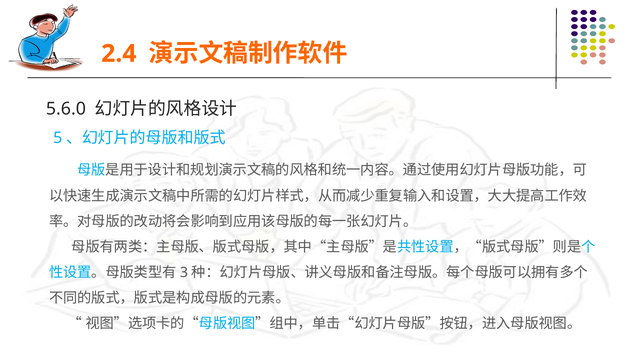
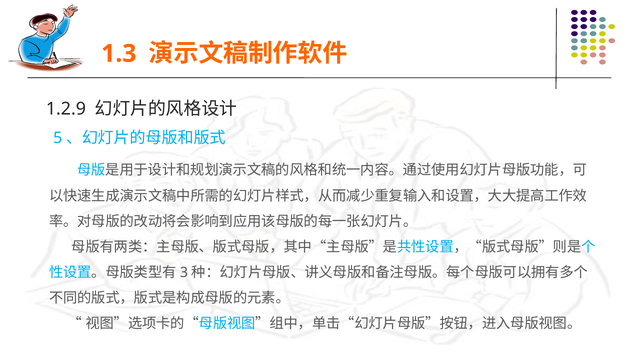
2.4: 2.4 -> 1.3
5.6.0: 5.6.0 -> 1.2.9
